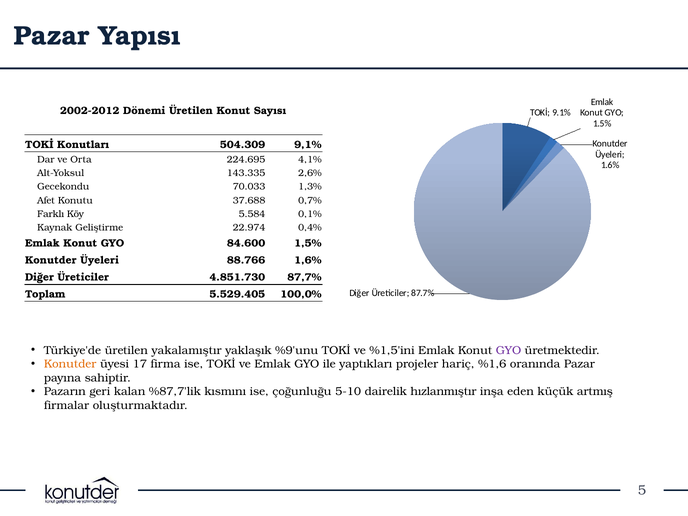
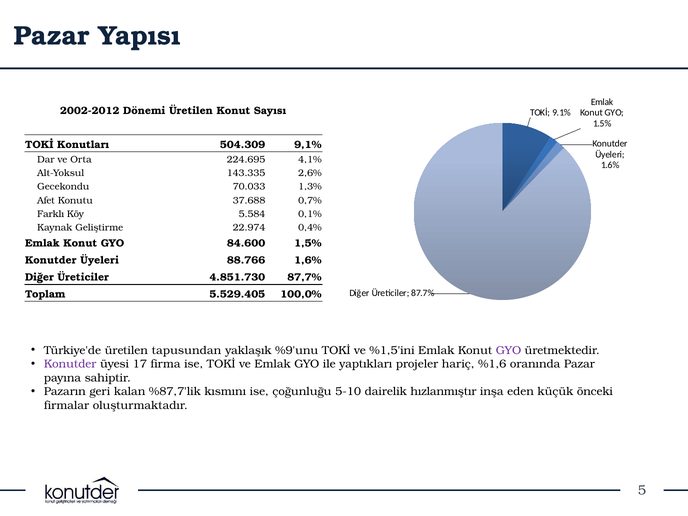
yakalamıştır: yakalamıştır -> tapusundan
Konutder at (70, 364) colour: orange -> purple
artmış: artmış -> önceki
